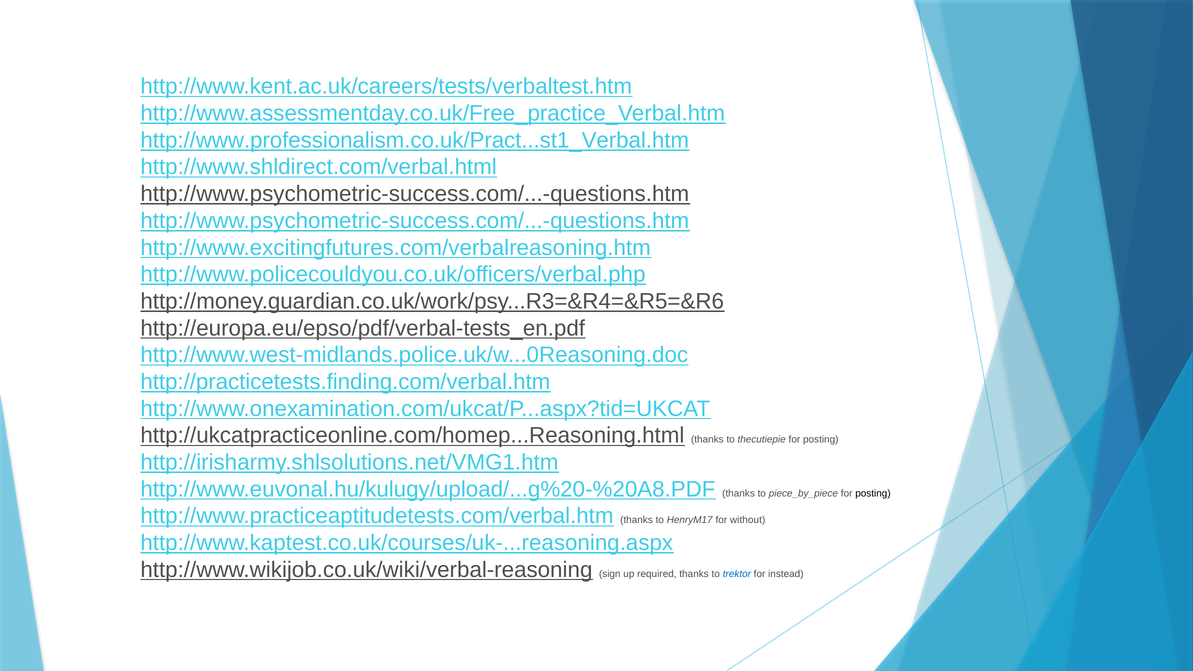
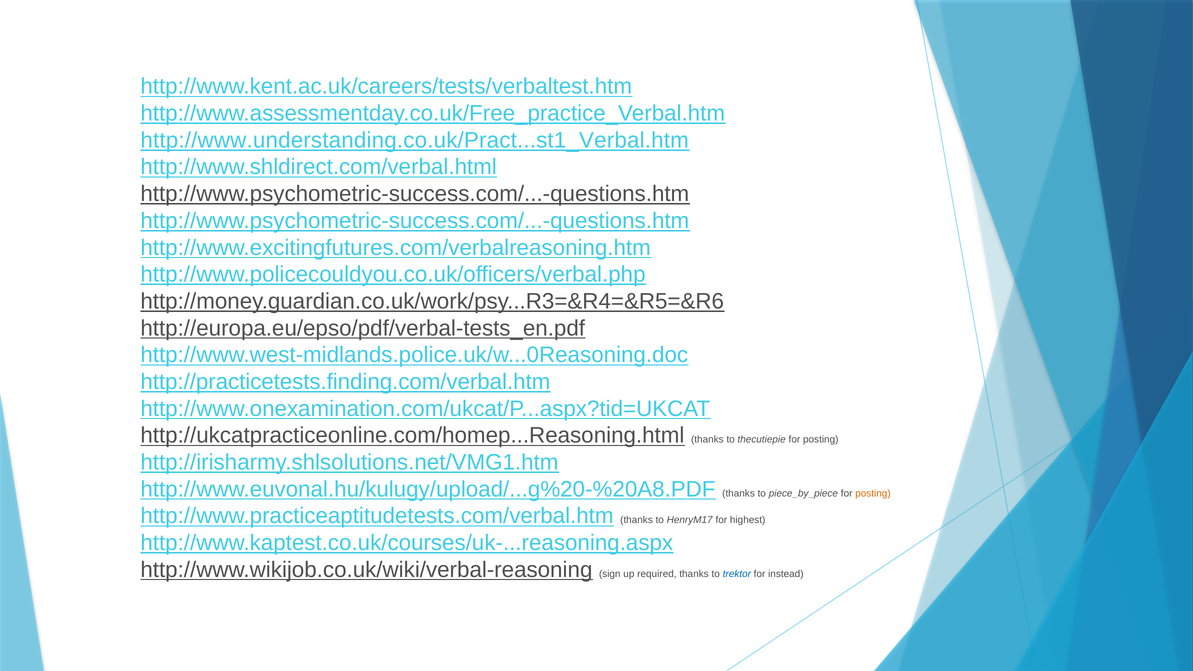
http://www.professionalism.co.uk/Pract...st1_Verbal.htm: http://www.professionalism.co.uk/Pract...st1_Verbal.htm -> http://www.understanding.co.uk/Pract...st1_Verbal.htm
posting at (873, 493) colour: black -> orange
without: without -> highest
